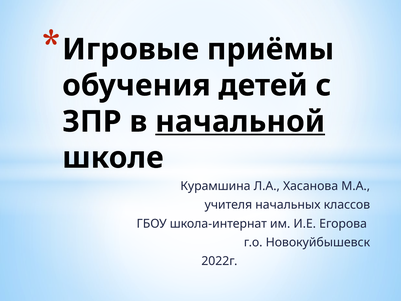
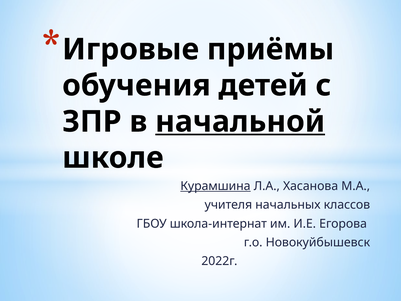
Курамшина underline: none -> present
